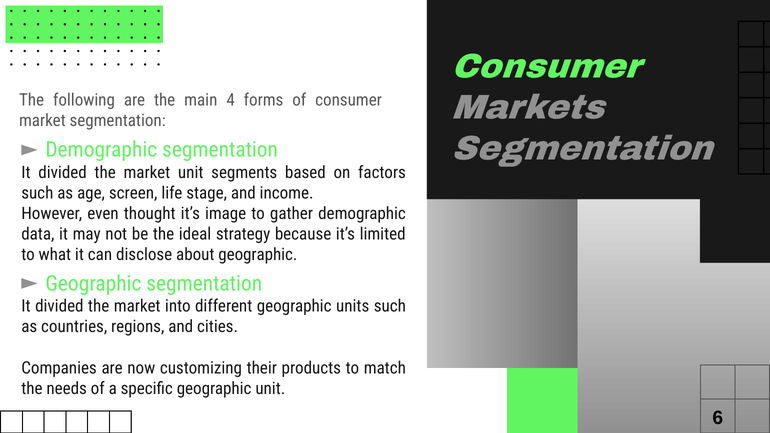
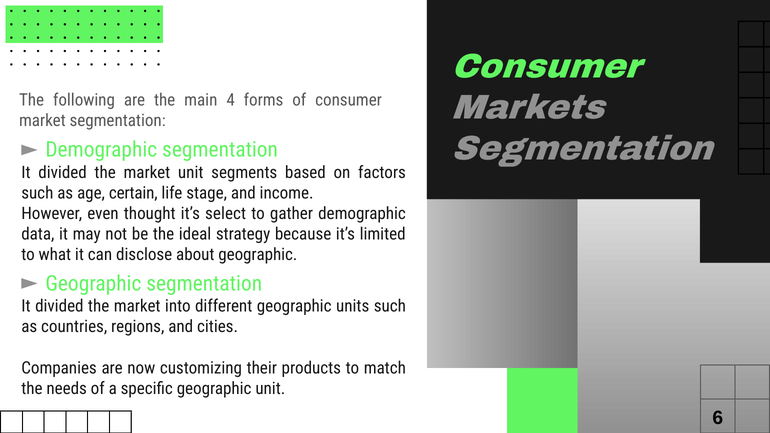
screen: screen -> certain
image: image -> select
